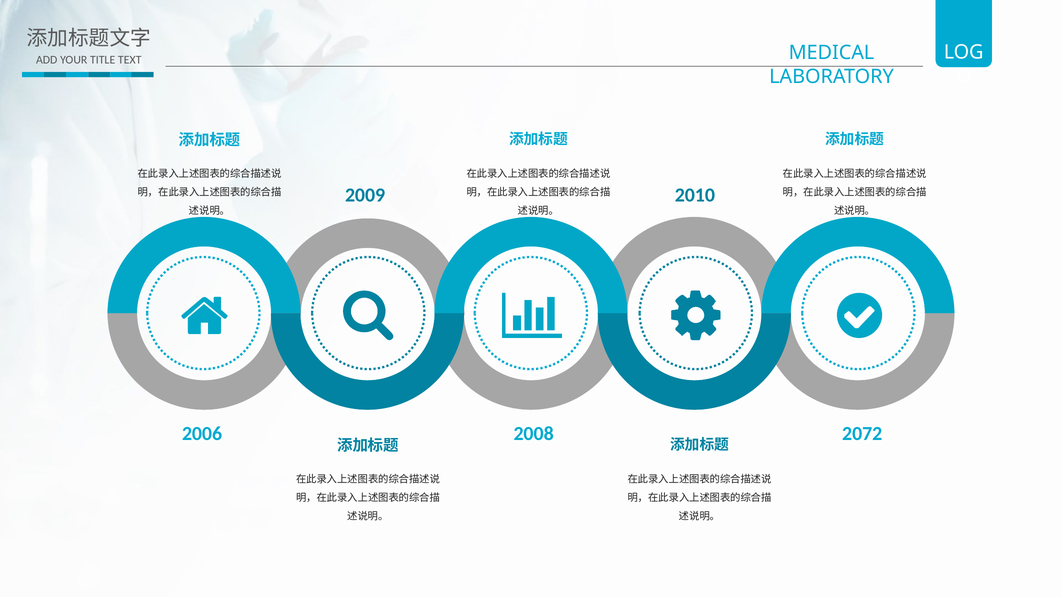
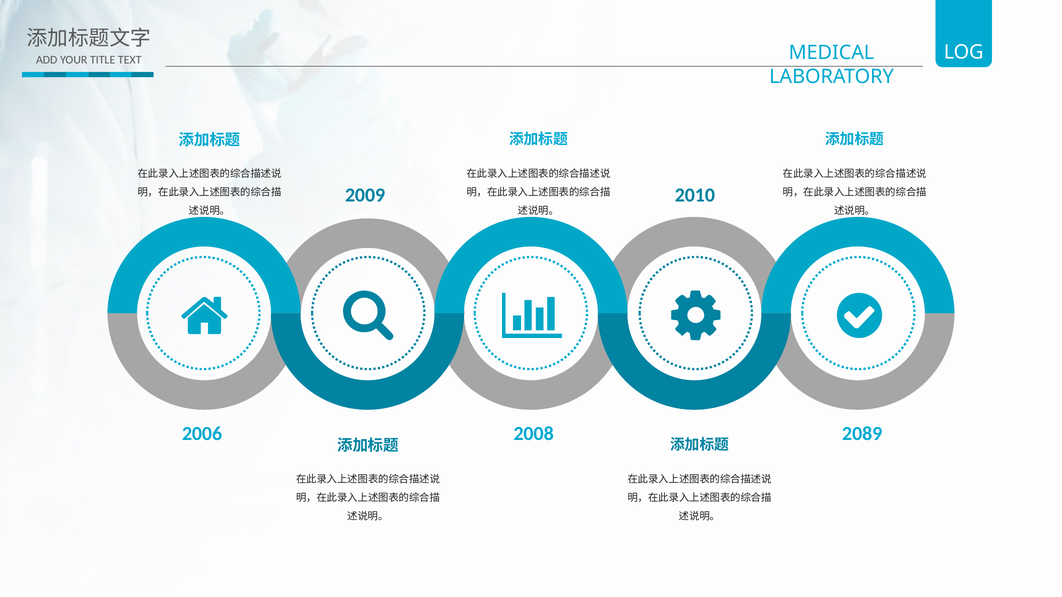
2072: 2072 -> 2089
